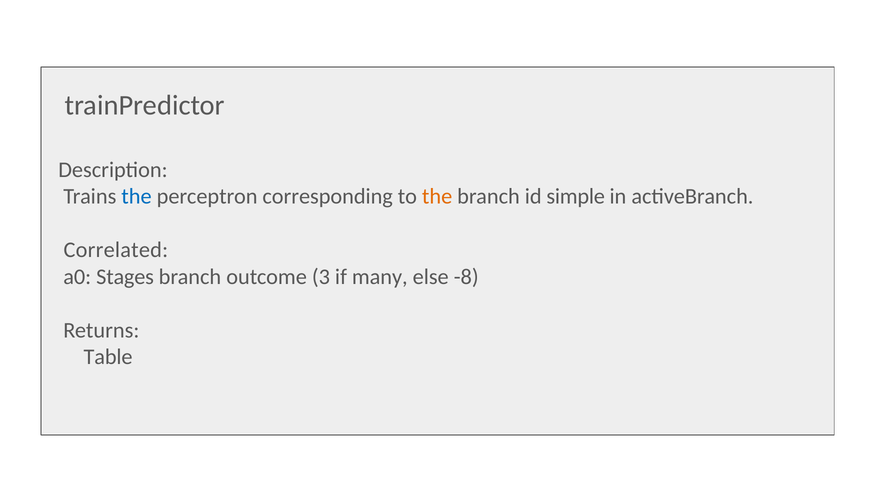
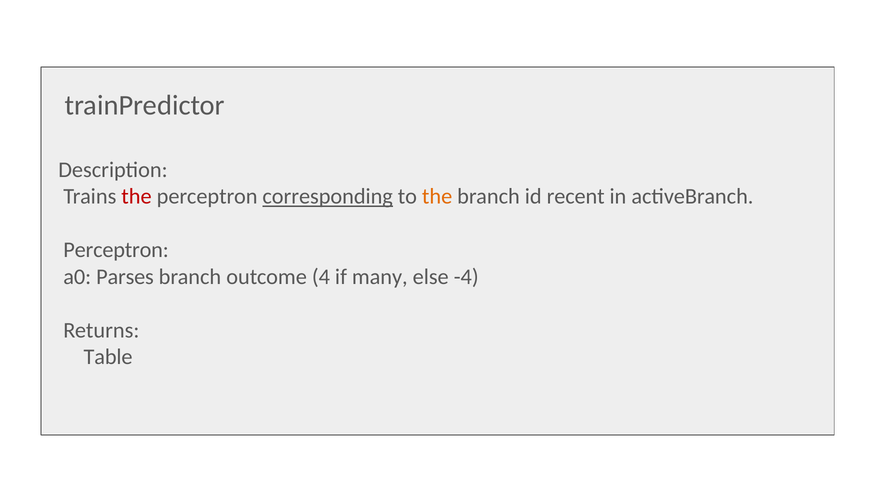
the at (136, 197) colour: blue -> red
corresponding underline: none -> present
simple: simple -> recent
Correlated at (116, 250): Correlated -> Perceptron
Stages: Stages -> Parses
3: 3 -> 4
-8: -8 -> -4
